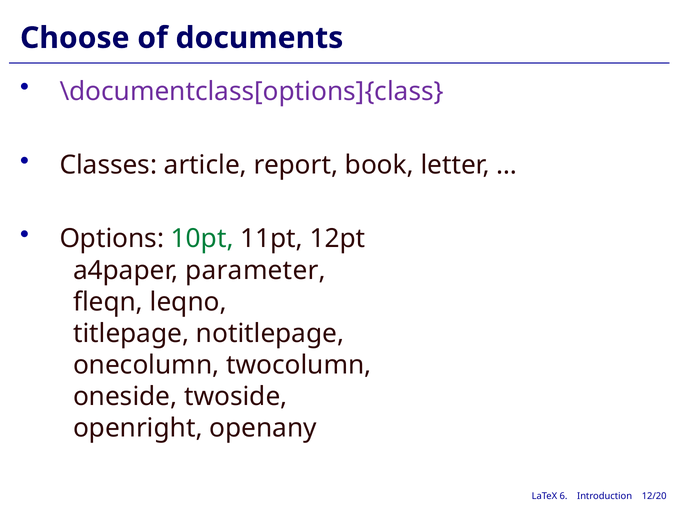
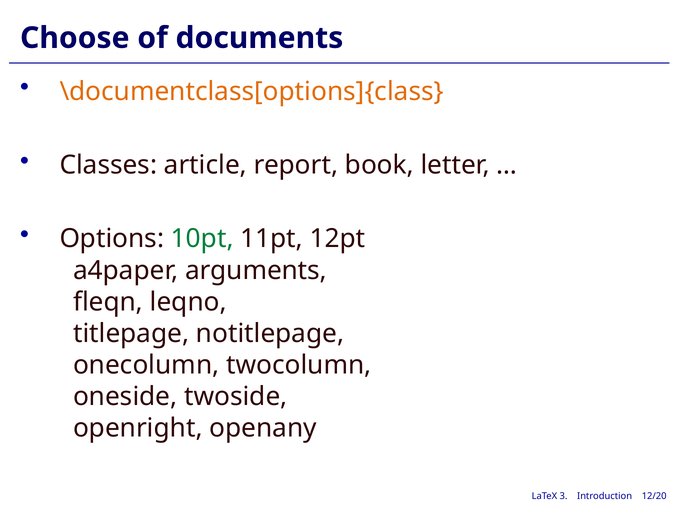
\documentclass[options]{class colour: purple -> orange
parameter: parameter -> arguments
6: 6 -> 3
